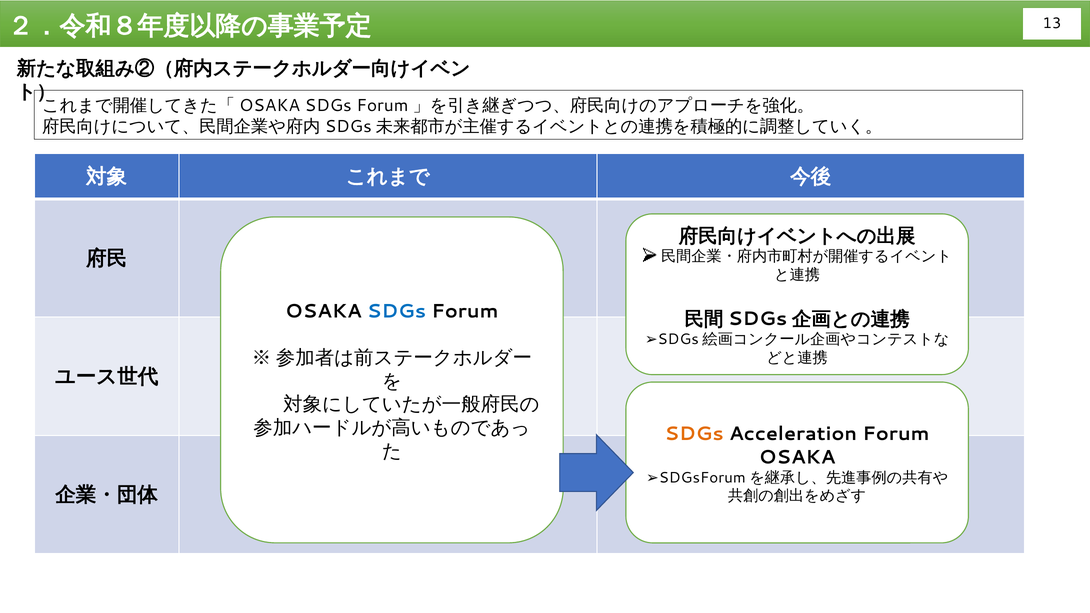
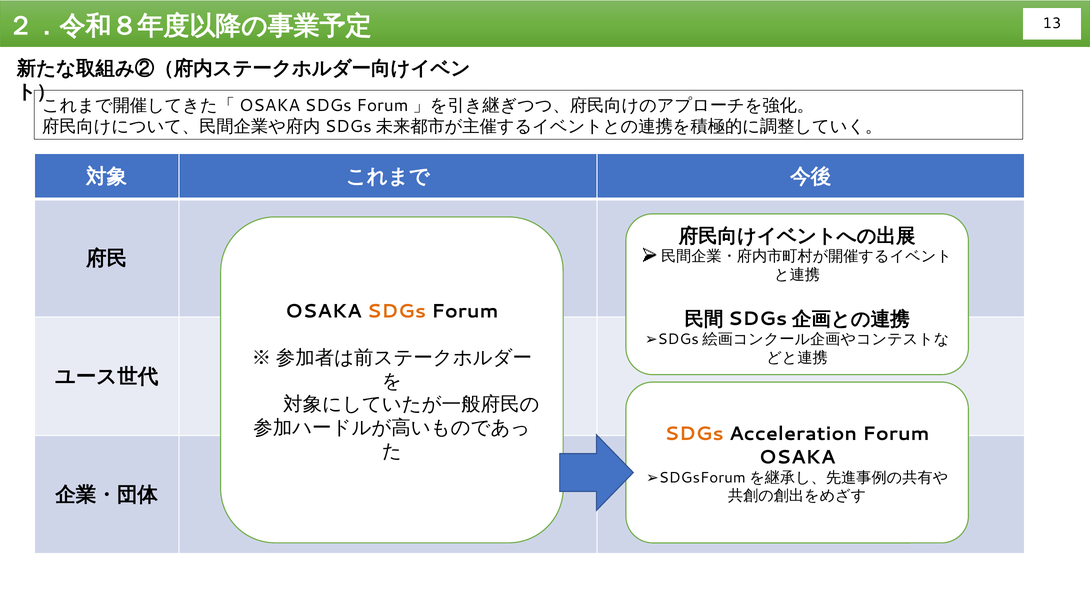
SDGs at (397, 311) colour: blue -> orange
